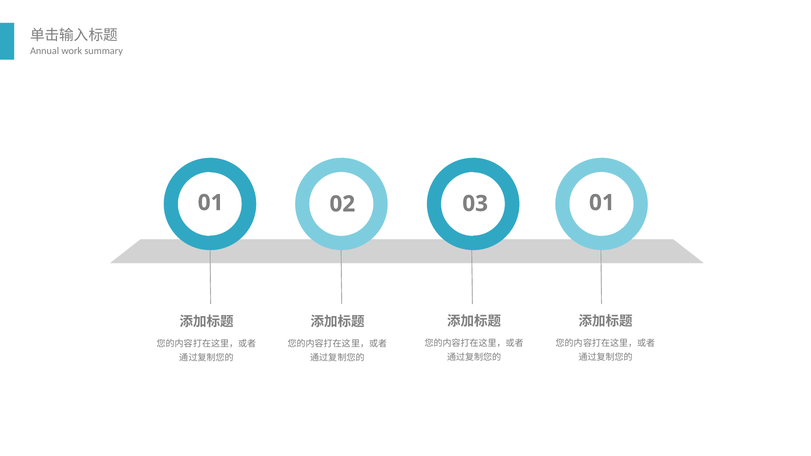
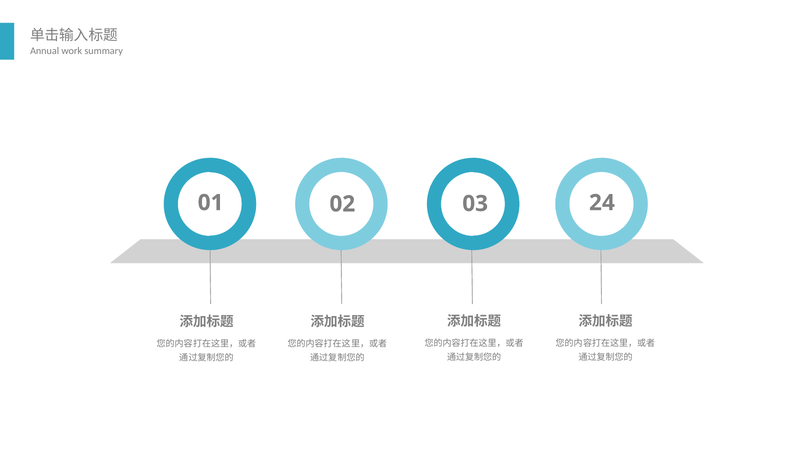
03 01: 01 -> 24
